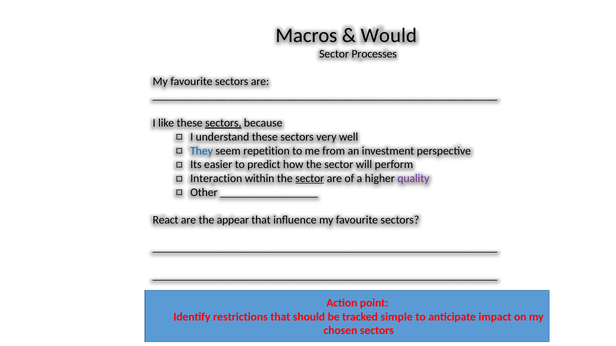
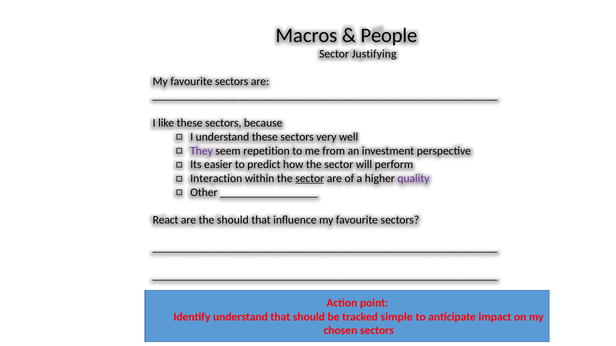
Would: Would -> People
Processes: Processes -> Justifying
sectors at (223, 123) underline: present -> none
They colour: blue -> purple
the appear: appear -> should
Identify restrictions: restrictions -> understand
